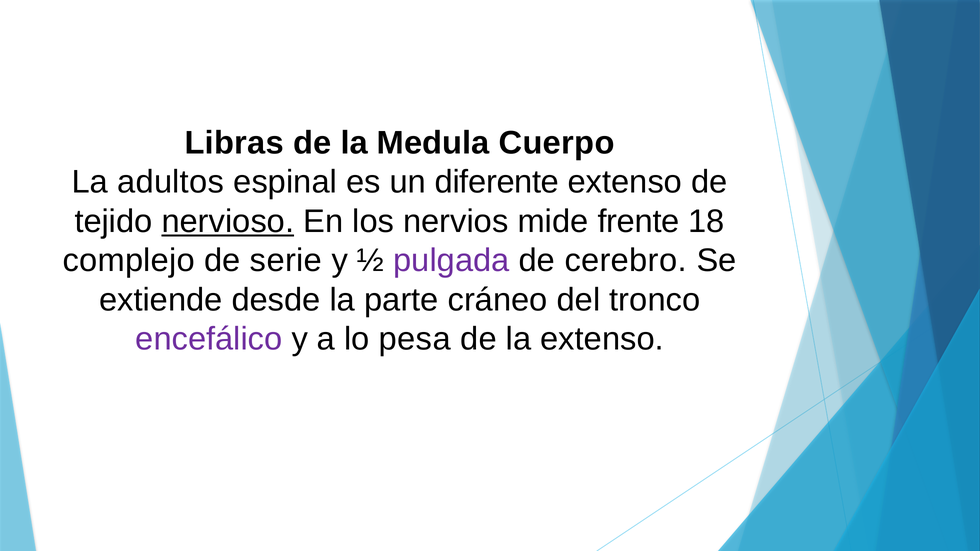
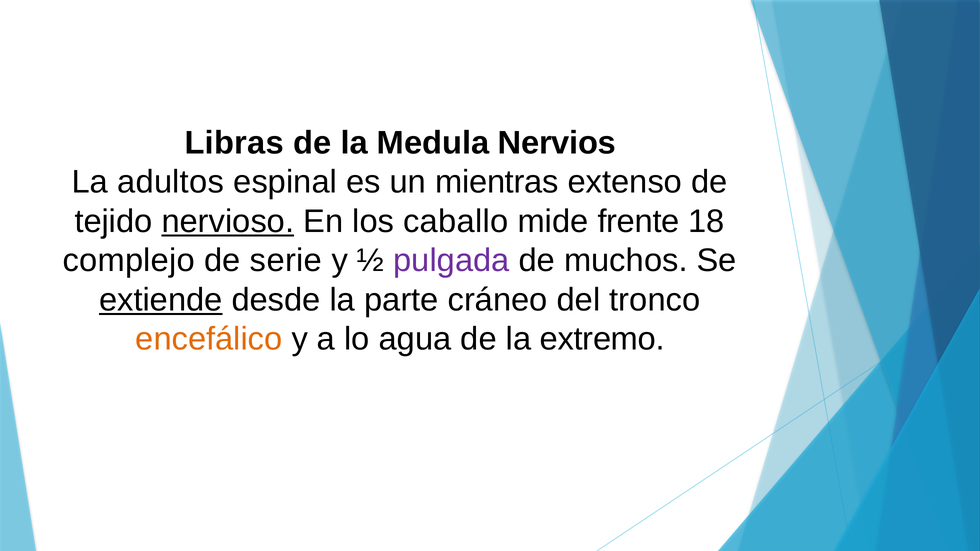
Cuerpo: Cuerpo -> Nervios
diferente: diferente -> mientras
nervios: nervios -> caballo
cerebro: cerebro -> muchos
extiende underline: none -> present
encefálico colour: purple -> orange
pesa: pesa -> agua
la extenso: extenso -> extremo
